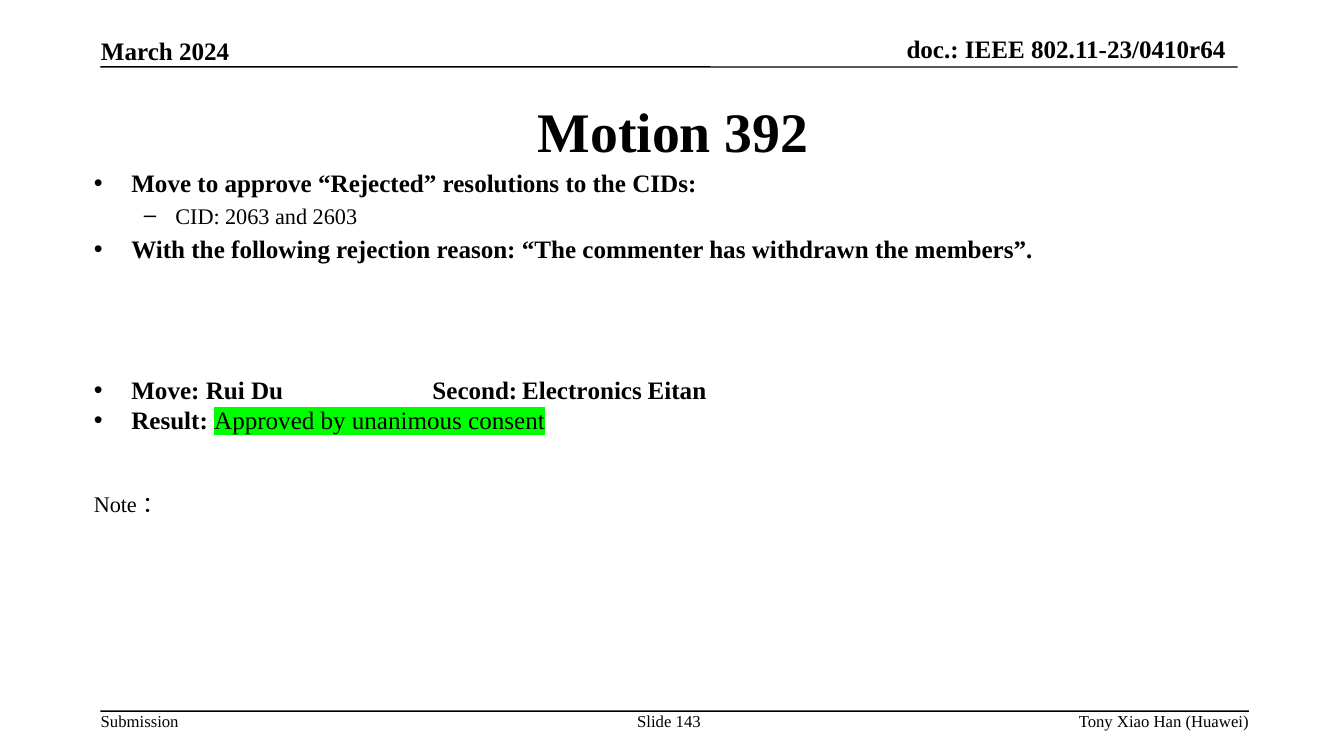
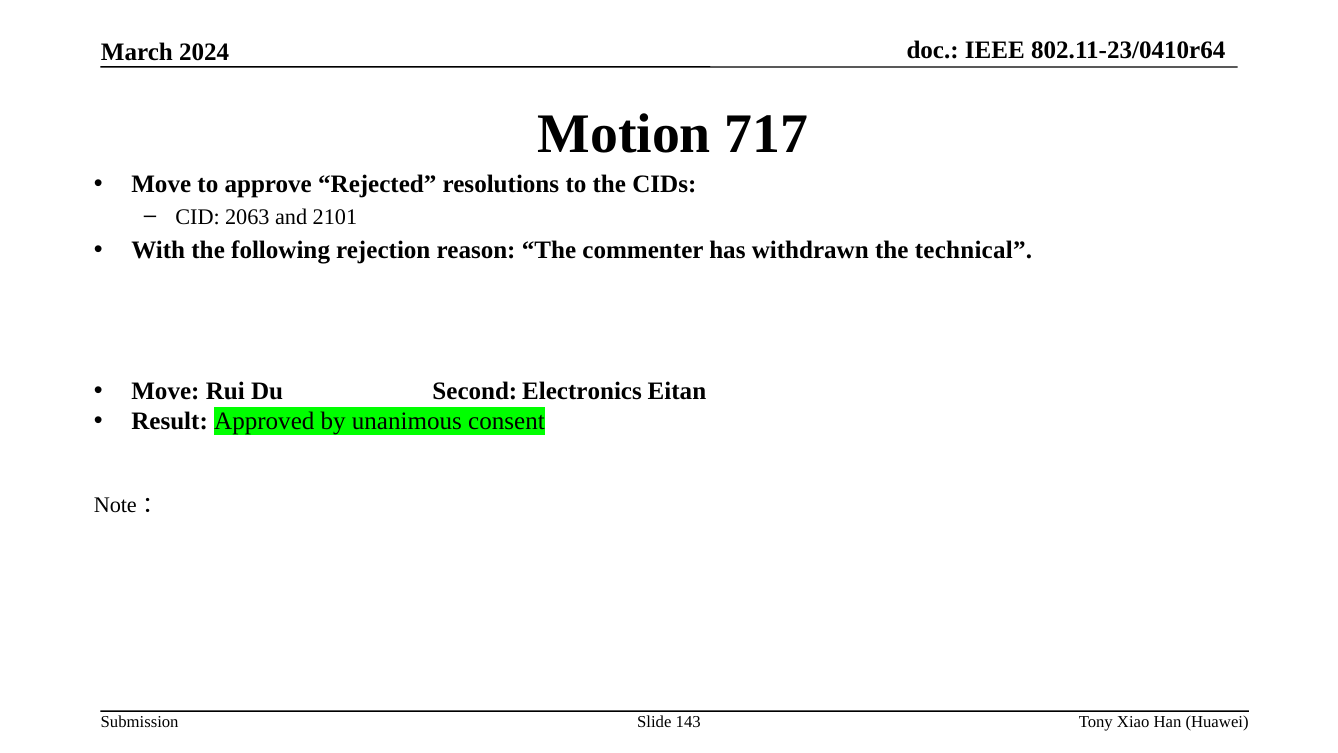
392: 392 -> 717
2603: 2603 -> 2101
members: members -> technical
